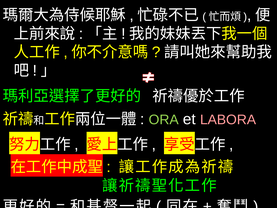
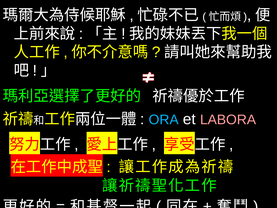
ORA colour: light green -> light blue
